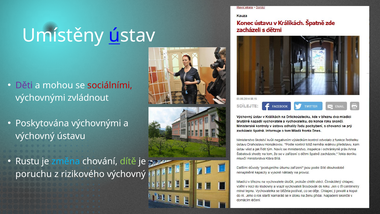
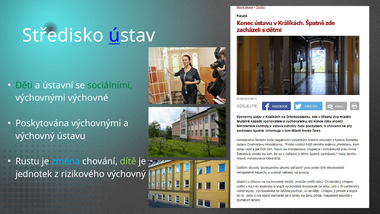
Umístěny: Umístěny -> Středisko
Děti colour: purple -> green
mohou: mohou -> ústavní
sociálními colour: red -> green
zvládnout: zvládnout -> výchovné
poruchu: poruchu -> jednotek
